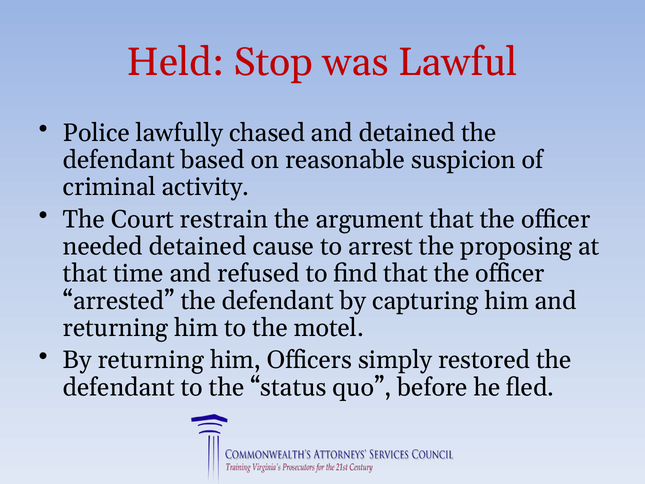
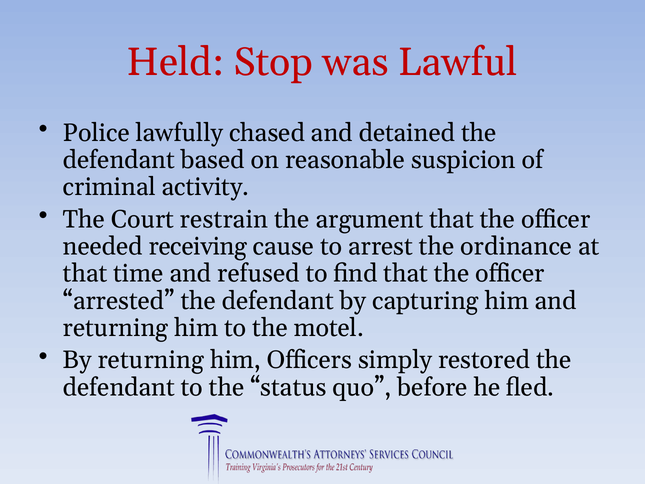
needed detained: detained -> receiving
proposing: proposing -> ordinance
